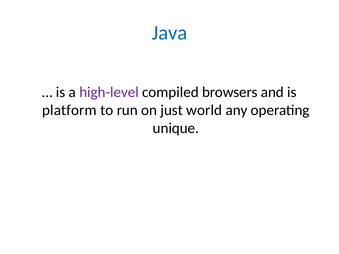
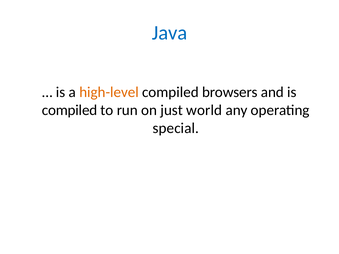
high-level colour: purple -> orange
platform at (69, 110): platform -> compiled
unique: unique -> special
